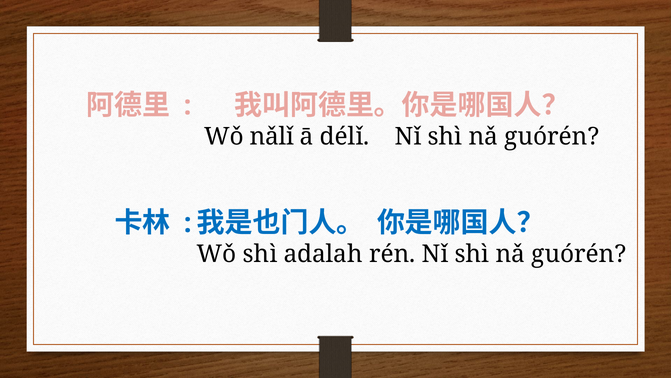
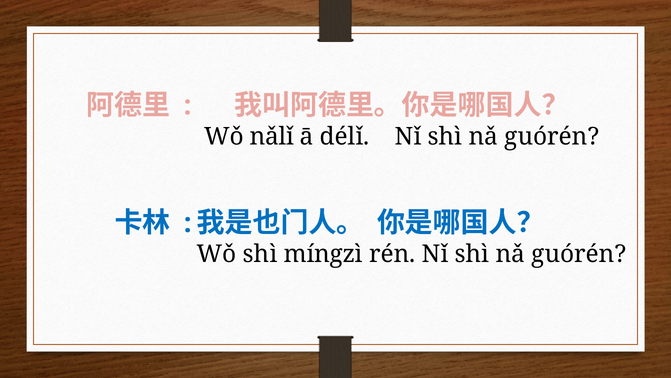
adalah: adalah -> míngzì
